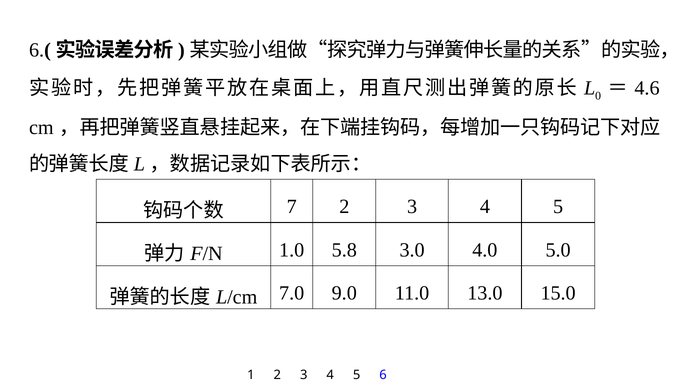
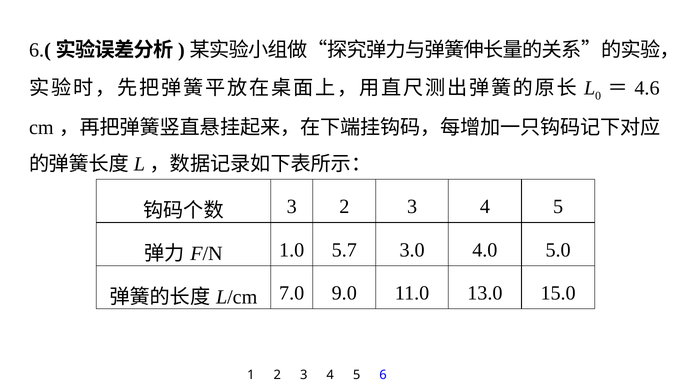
7 at (292, 207): 7 -> 3
5.8: 5.8 -> 5.7
